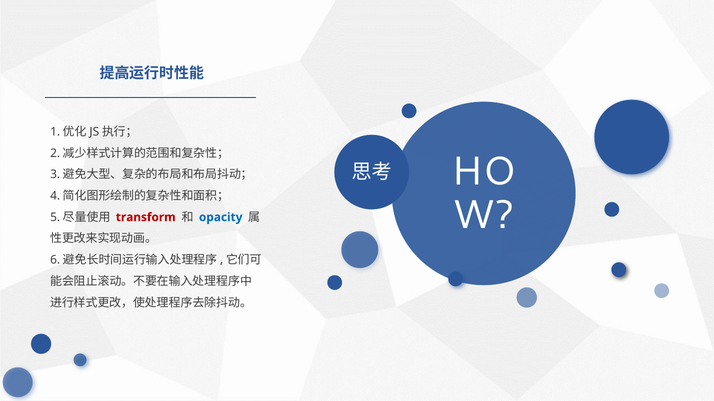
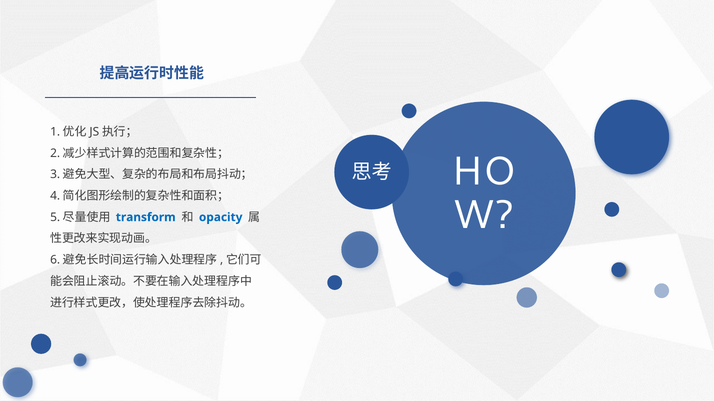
transform colour: red -> blue
